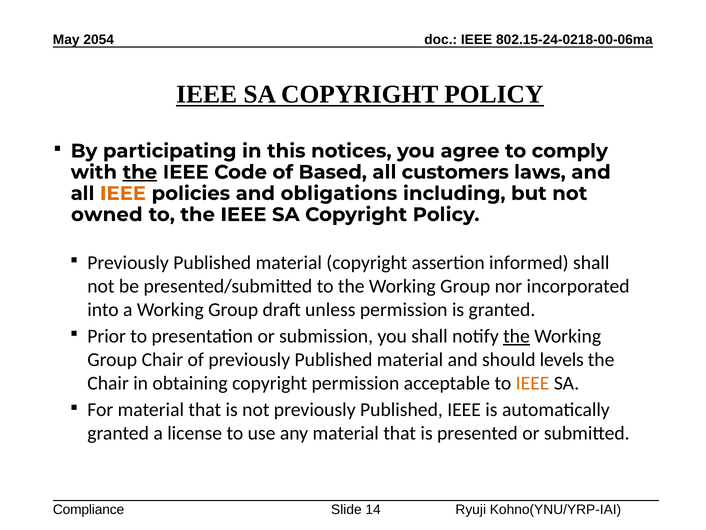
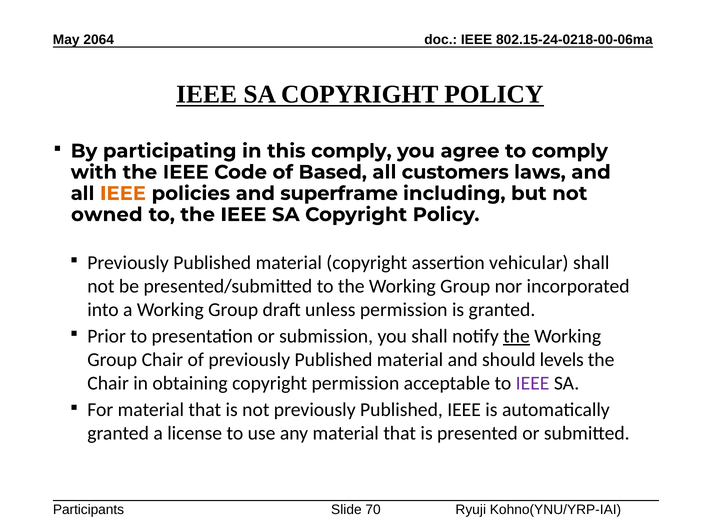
2054: 2054 -> 2064
this notices: notices -> comply
the at (140, 172) underline: present -> none
obligations: obligations -> superframe
informed: informed -> vehicular
IEEE at (533, 383) colour: orange -> purple
Compliance: Compliance -> Participants
14: 14 -> 70
